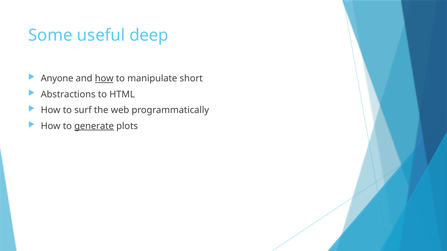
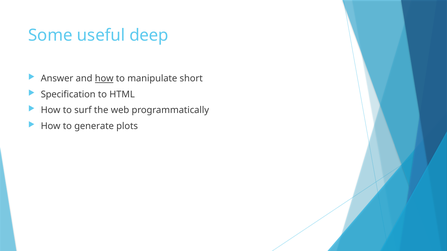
Anyone: Anyone -> Answer
Abstractions: Abstractions -> Specification
generate underline: present -> none
